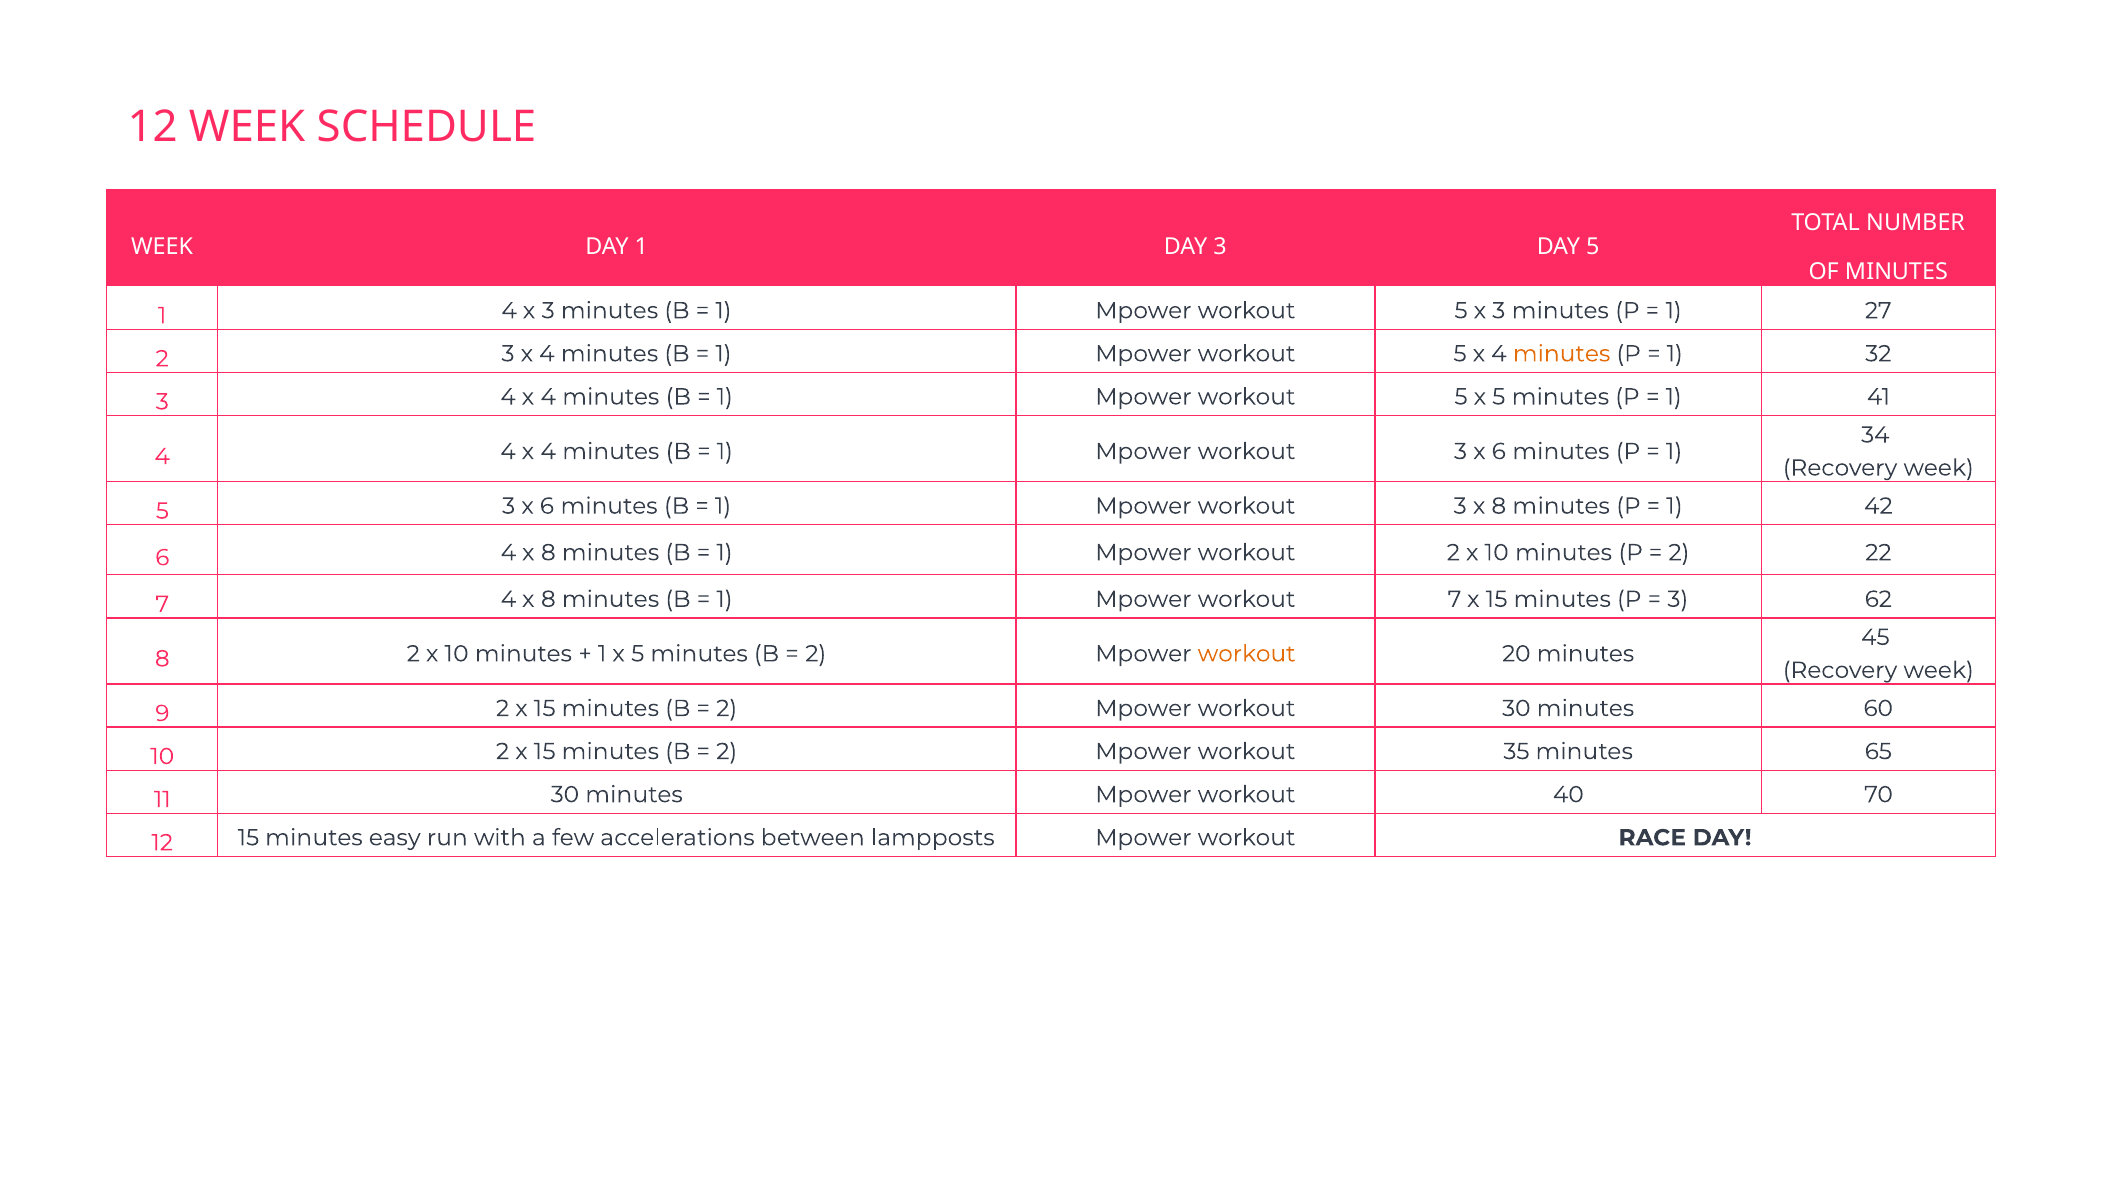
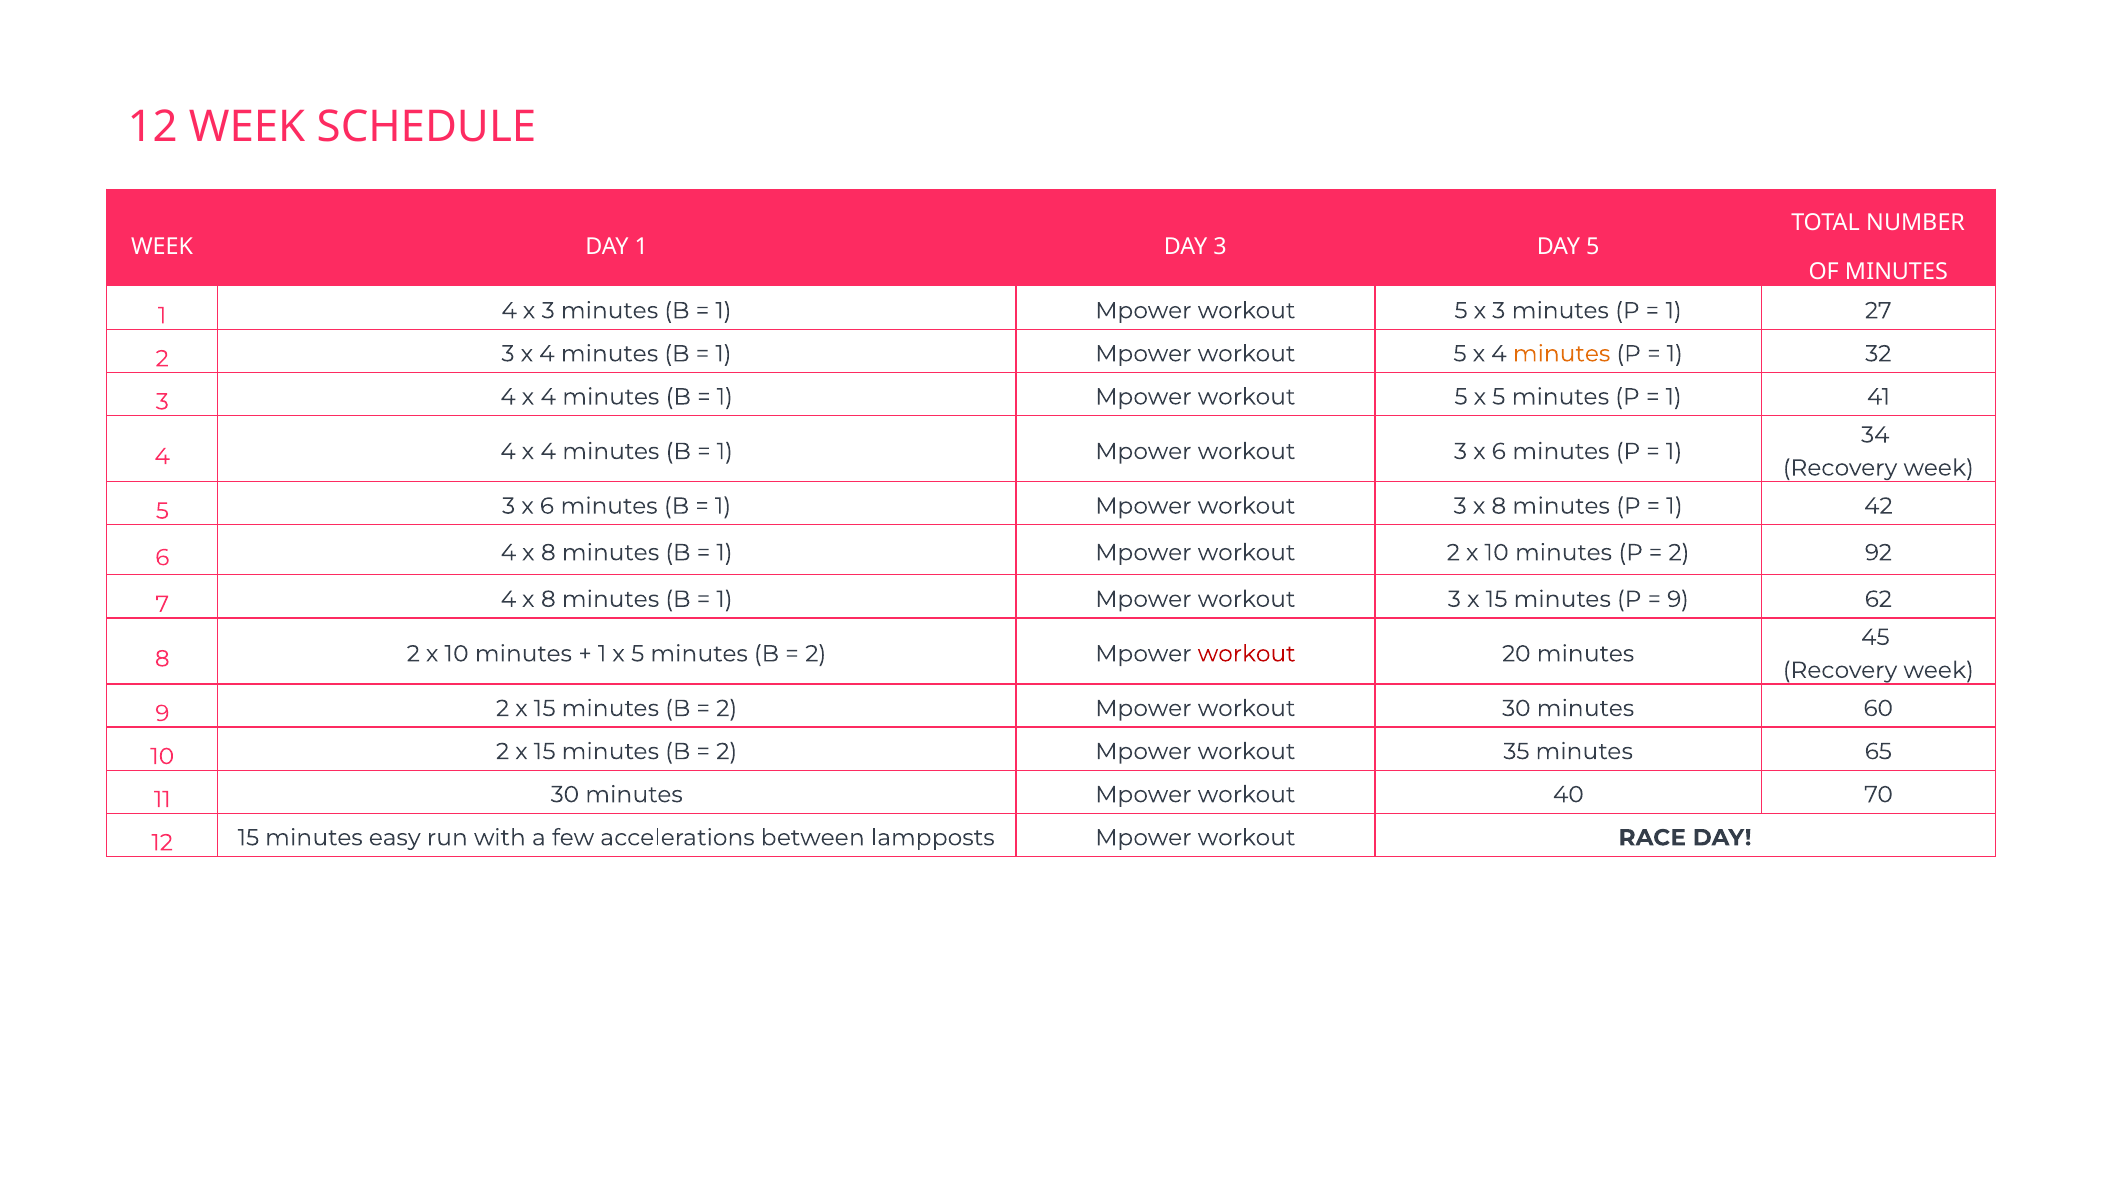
22: 22 -> 92
7 at (1455, 599): 7 -> 3
3 at (1678, 599): 3 -> 9
workout at (1247, 654) colour: orange -> red
